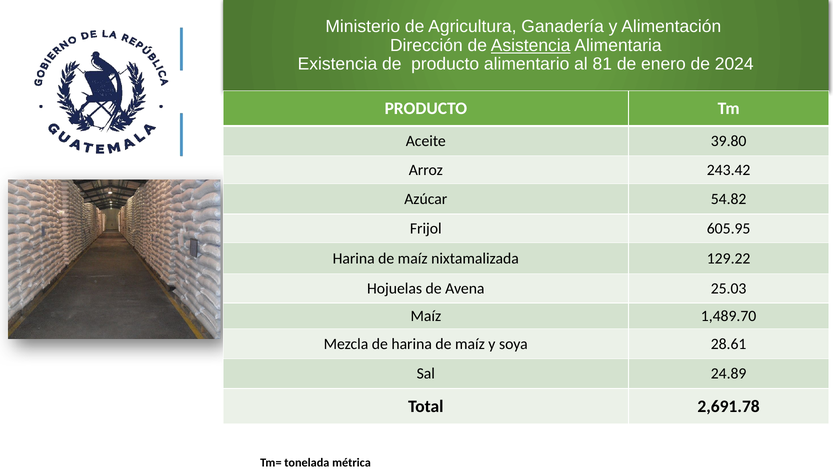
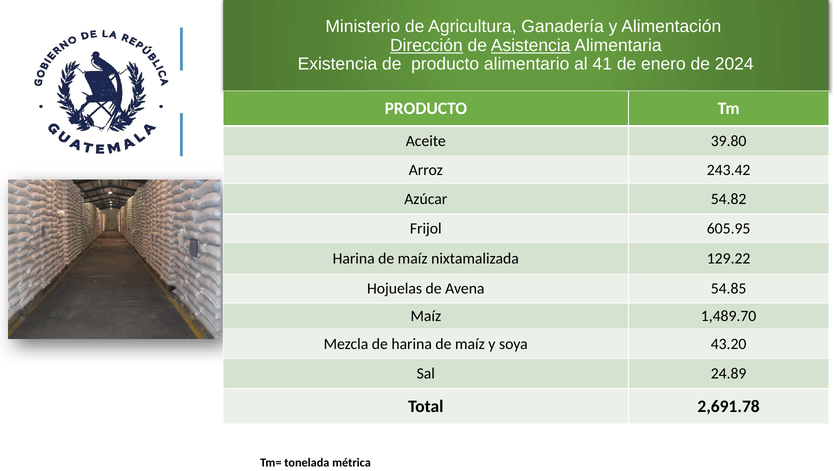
Dirección underline: none -> present
81: 81 -> 41
25.03: 25.03 -> 54.85
28.61: 28.61 -> 43.20
